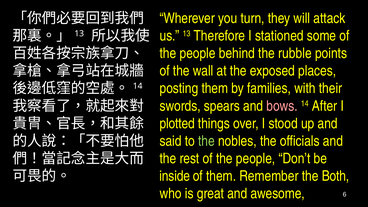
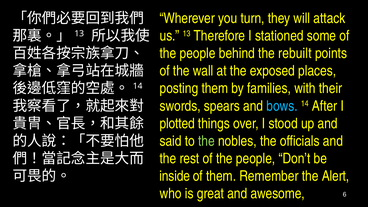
rubble: rubble -> rebuilt
bows colour: pink -> light blue
Both: Both -> Alert
